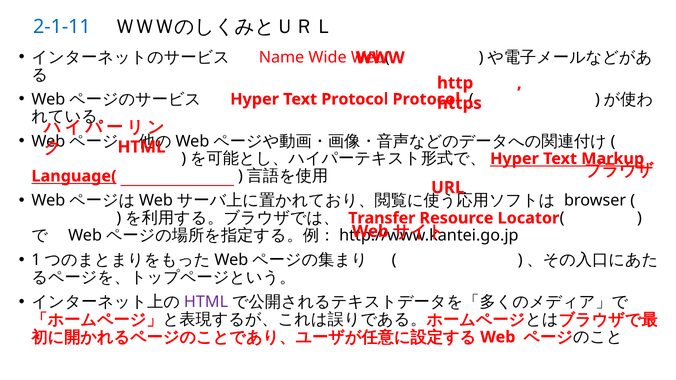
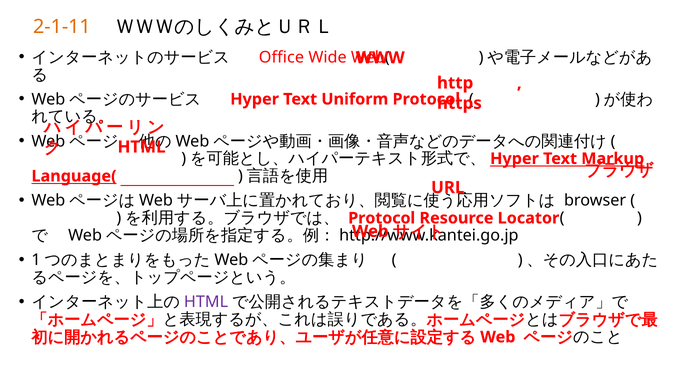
2-1-11 colour: blue -> orange
Name: Name -> Office
Text Protocol: Protocol -> Uniform
Transfer at (382, 218): Transfer -> Protocol
